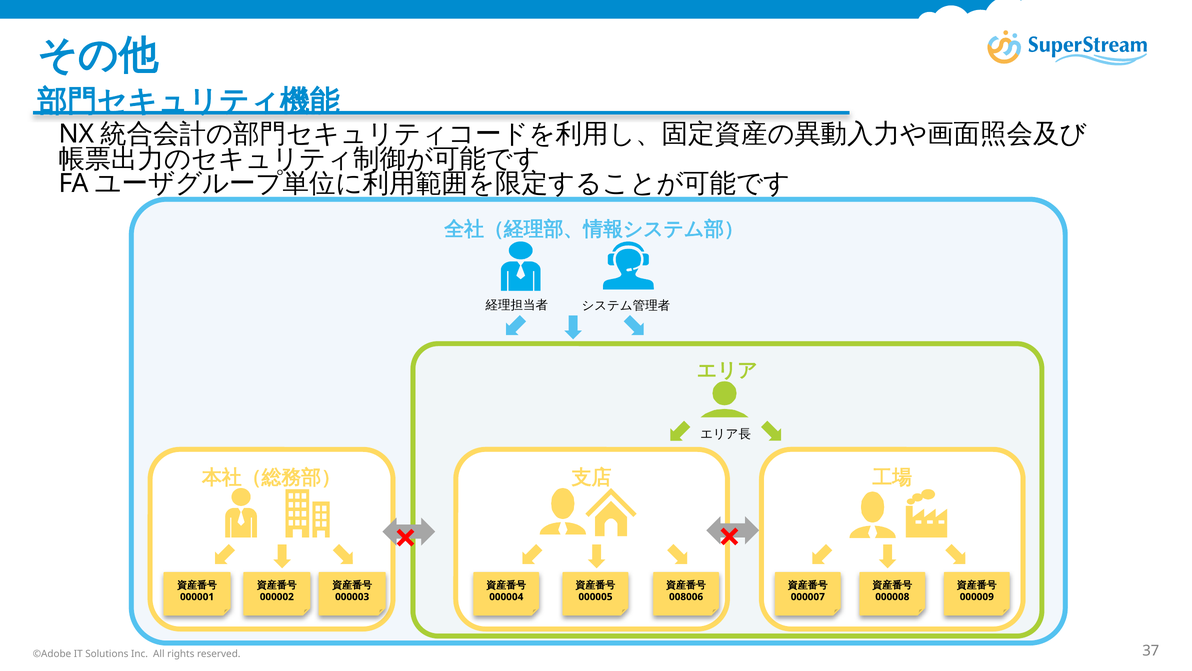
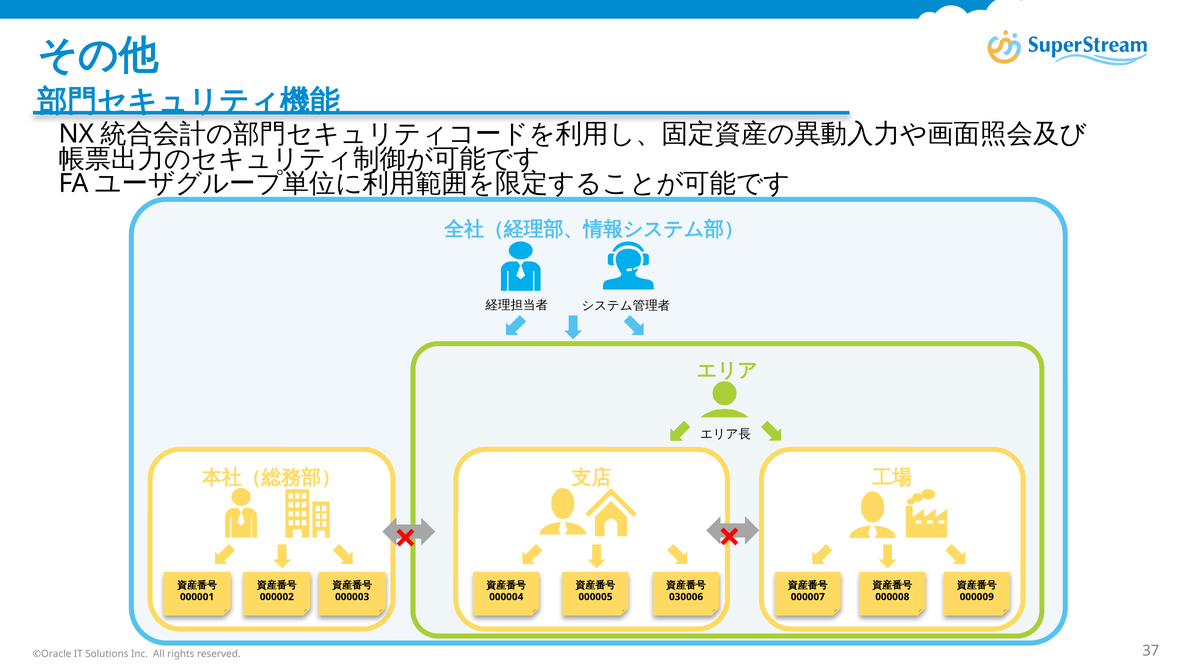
008006: 008006 -> 030006
©Adobe: ©Adobe -> ©Oracle
